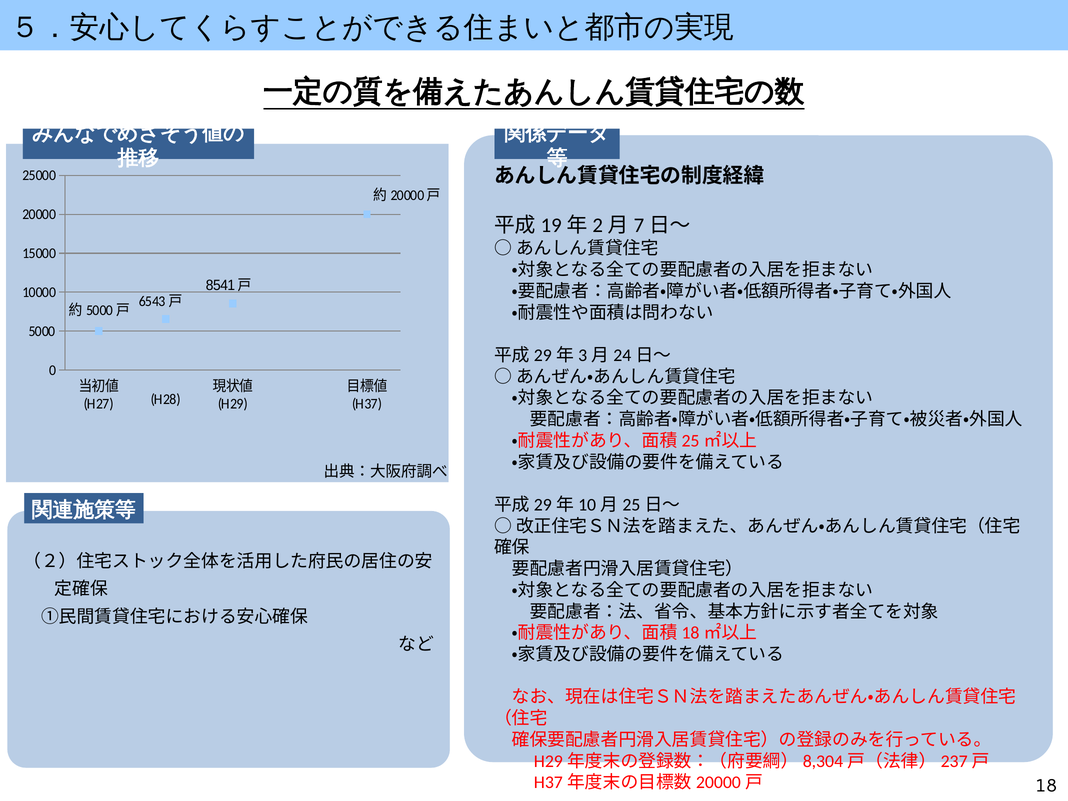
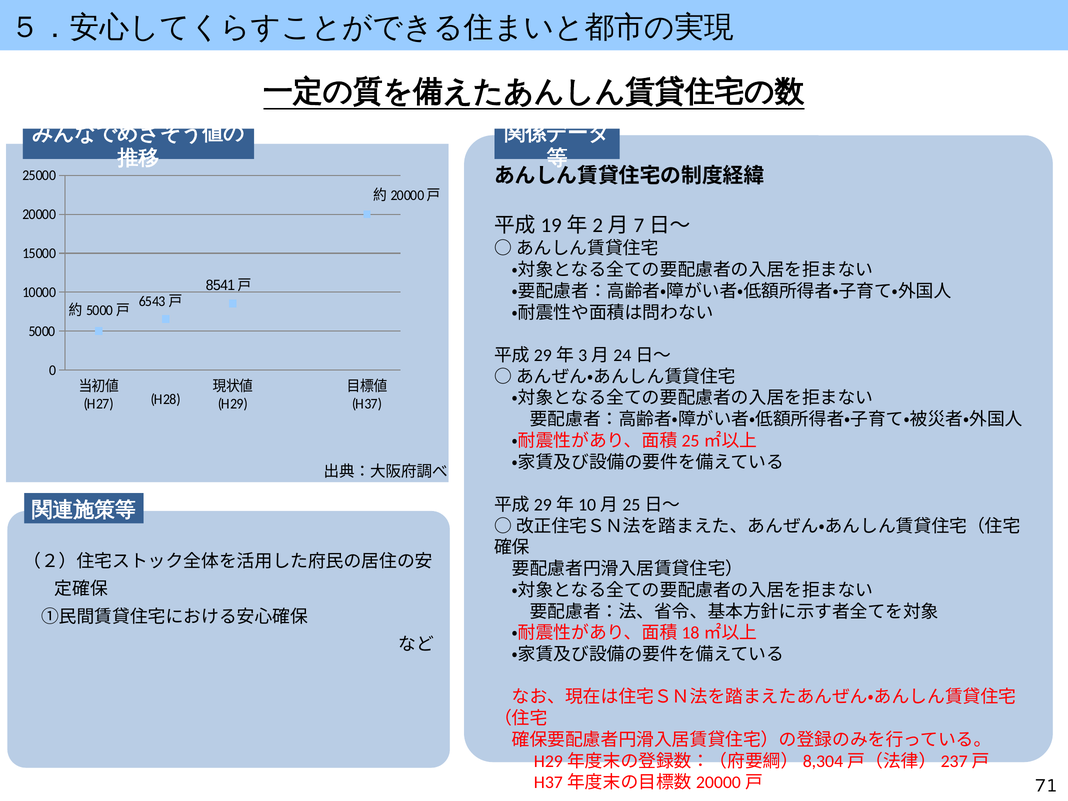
18: 18 -> 71
